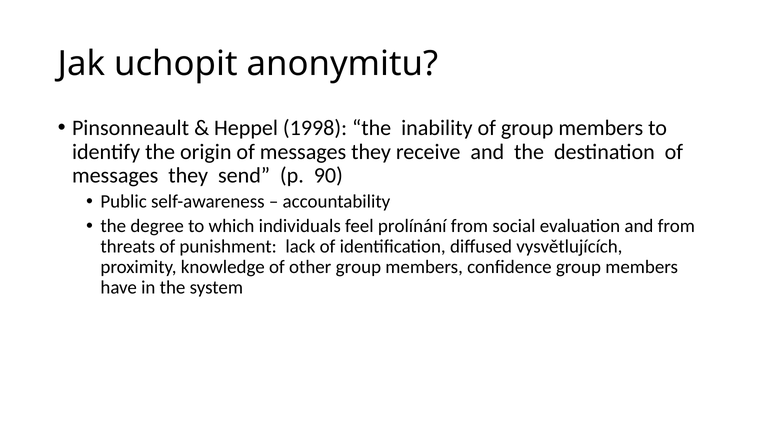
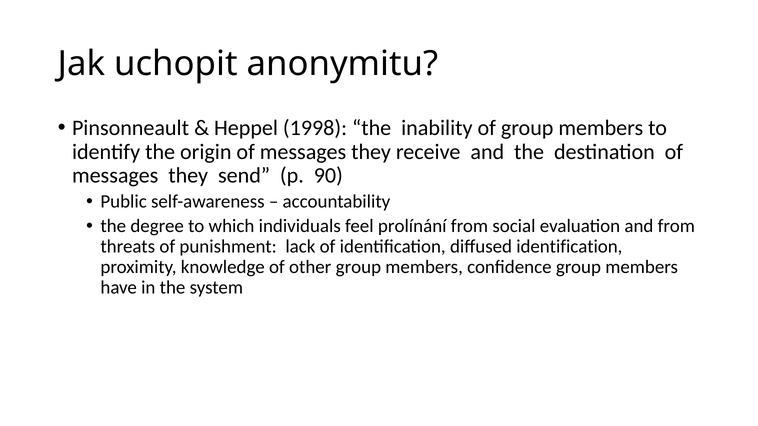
diffused vysvětlujících: vysvětlujících -> identification
